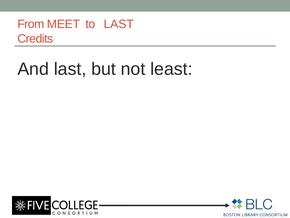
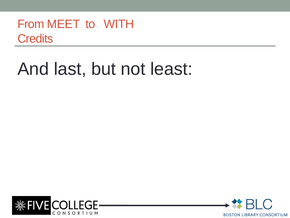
to LAST: LAST -> WITH
